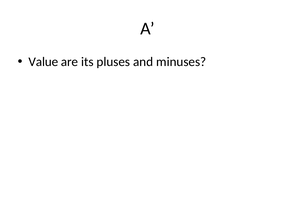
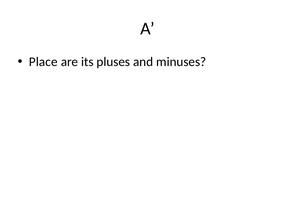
Value: Value -> Place
